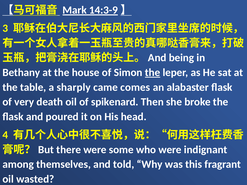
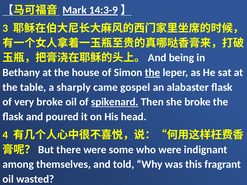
comes: comes -> gospel
very death: death -> broke
spikenard underline: none -> present
